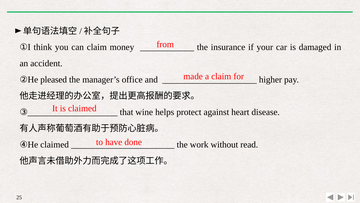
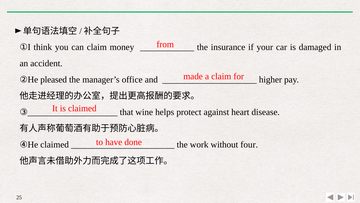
read: read -> four
